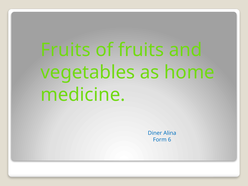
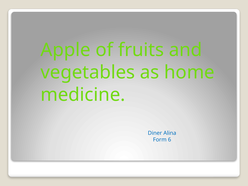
Fruits at (66, 50): Fruits -> Apple
